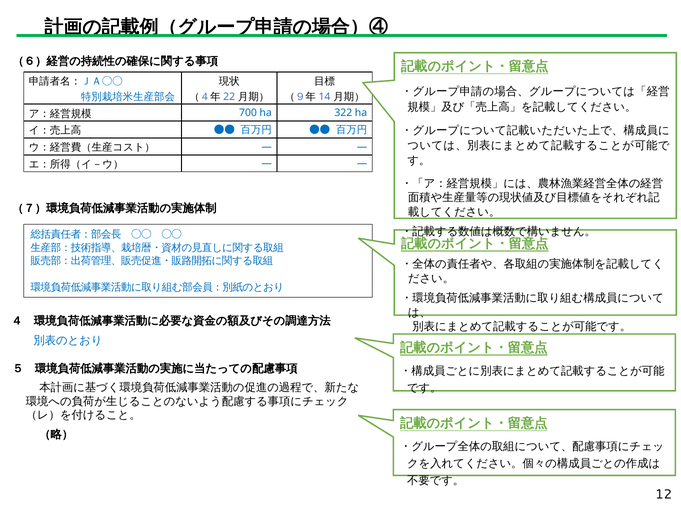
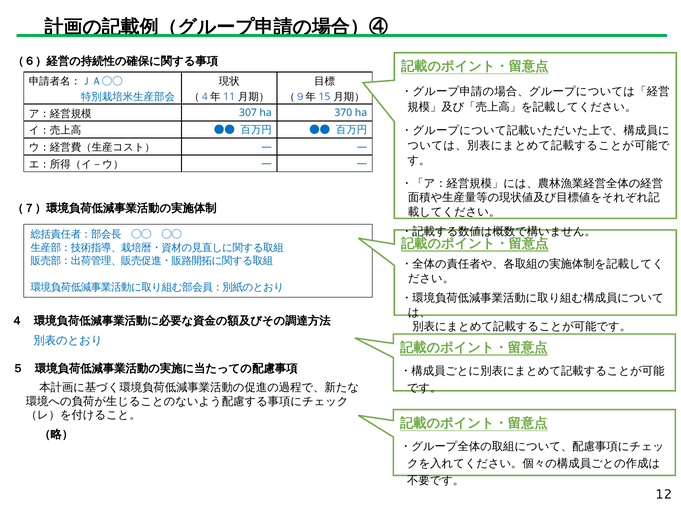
22: 22 -> 11
14: 14 -> 15
700: 700 -> 307
322: 322 -> 370
